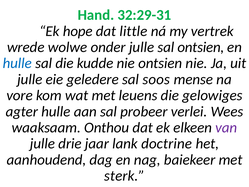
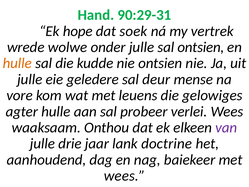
32:29-31: 32:29-31 -> 90:29-31
little: little -> soek
hulle at (17, 63) colour: blue -> orange
soos: soos -> deur
sterk at (124, 176): sterk -> wees
